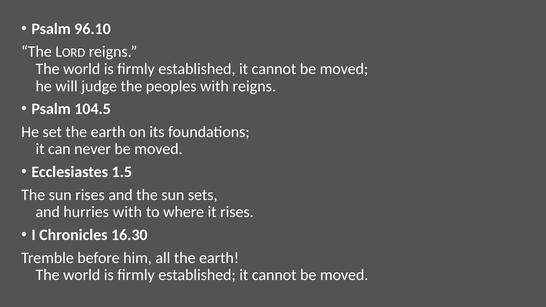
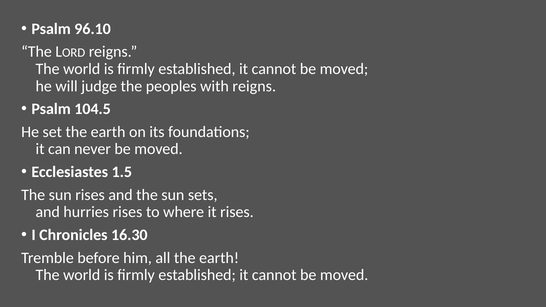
hurries with: with -> rises
